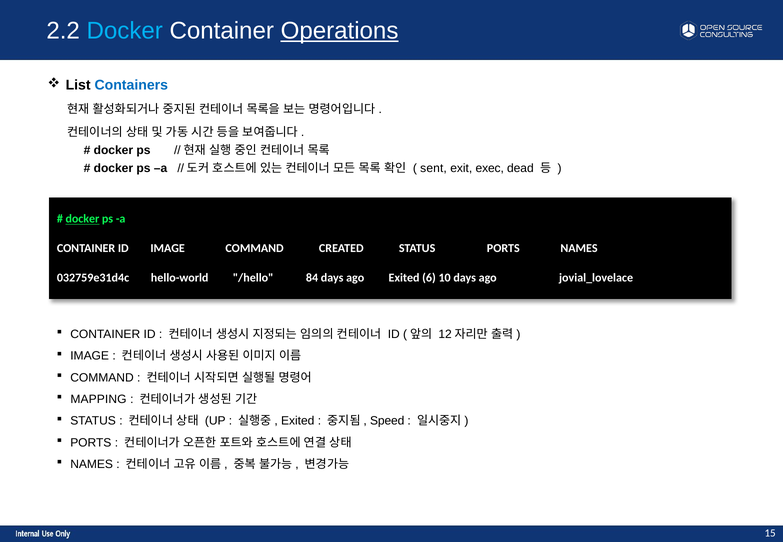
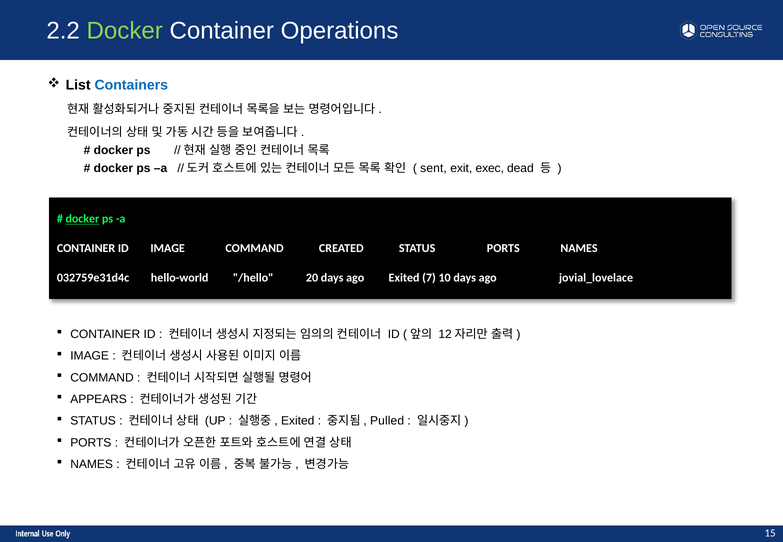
Docker at (125, 31) colour: light blue -> light green
Operations underline: present -> none
84: 84 -> 20
6: 6 -> 7
MAPPING: MAPPING -> APPEARS
Speed: Speed -> Pulled
